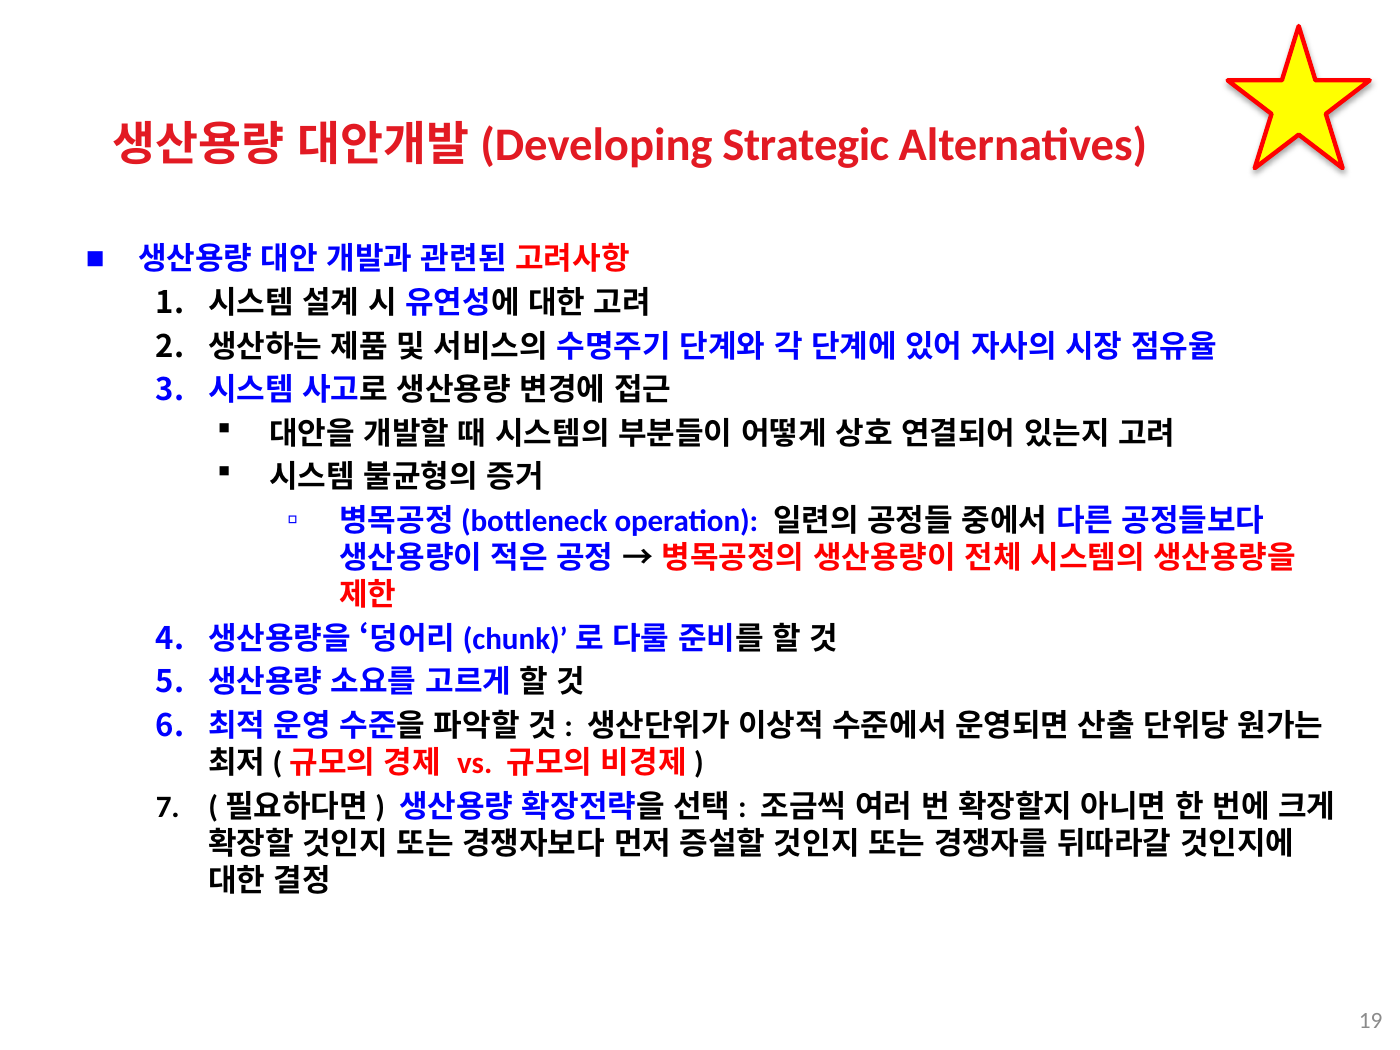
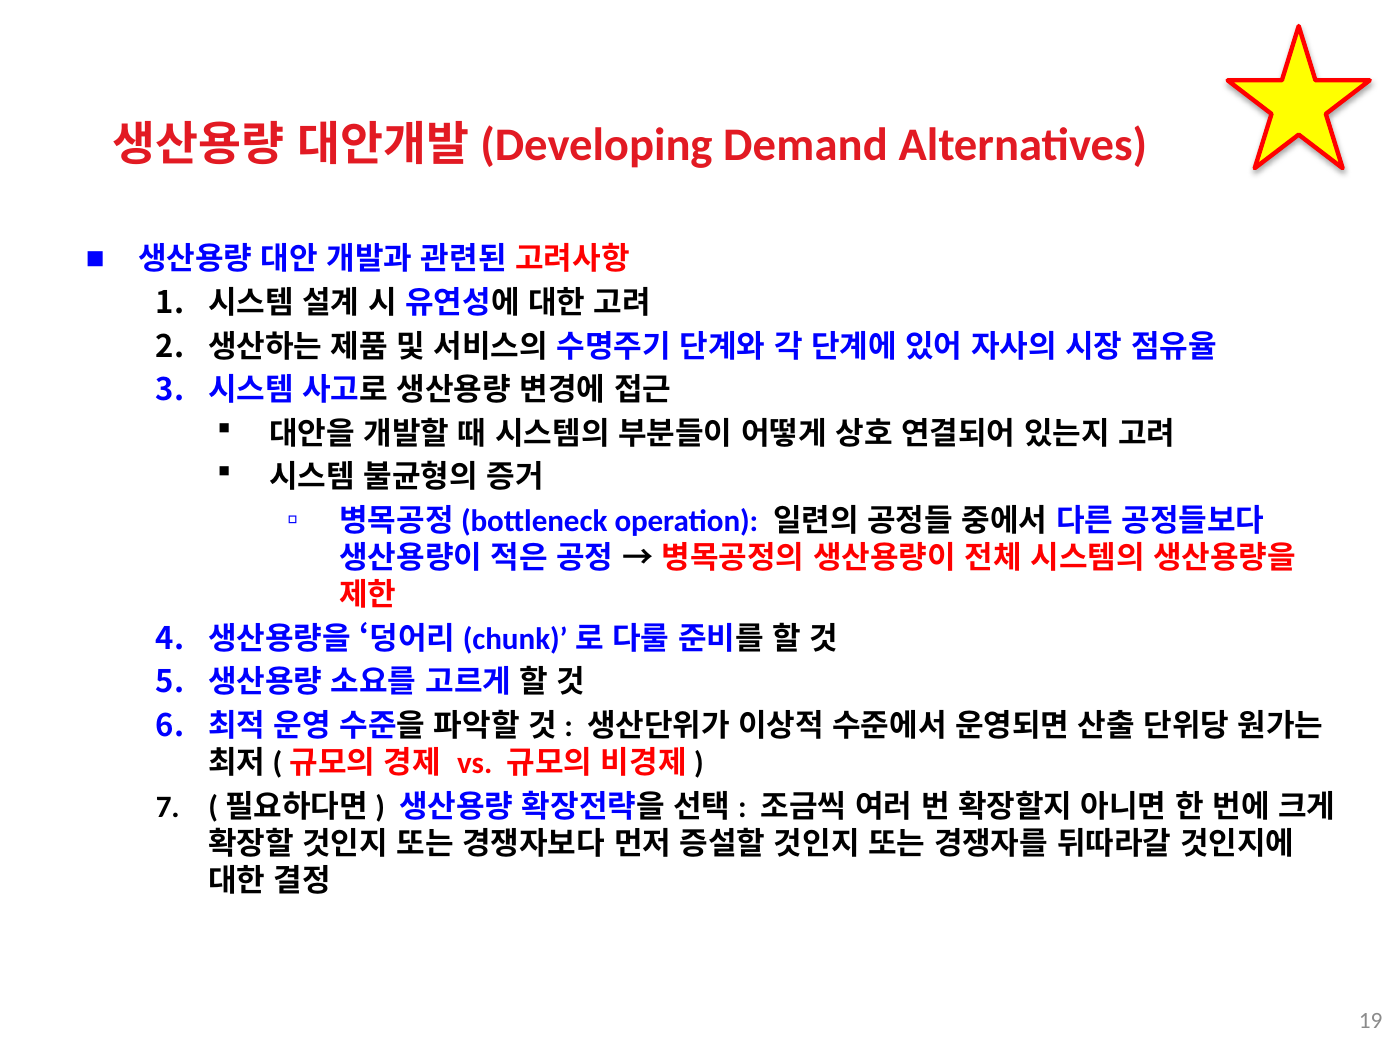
Strategic: Strategic -> Demand
